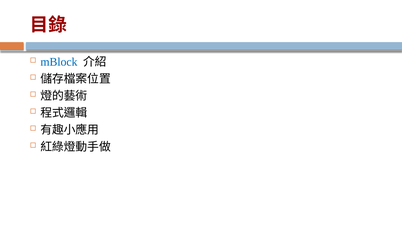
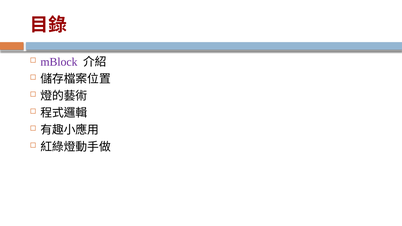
mBlock colour: blue -> purple
